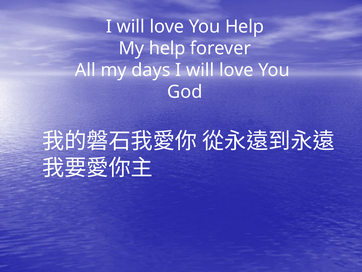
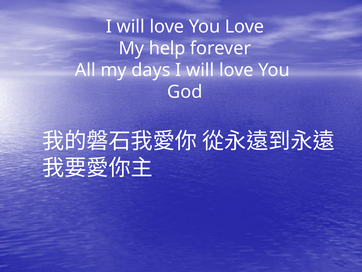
You Help: Help -> Love
